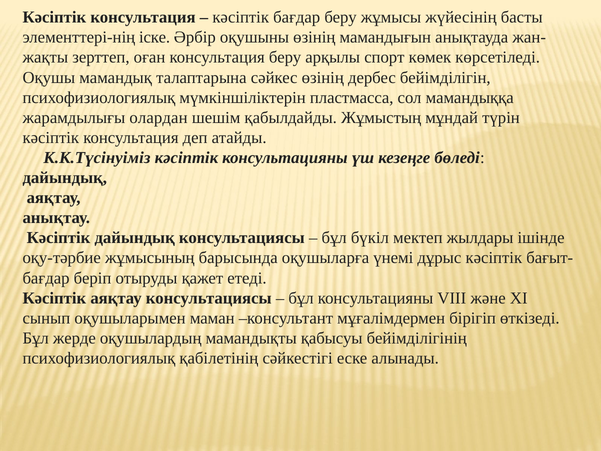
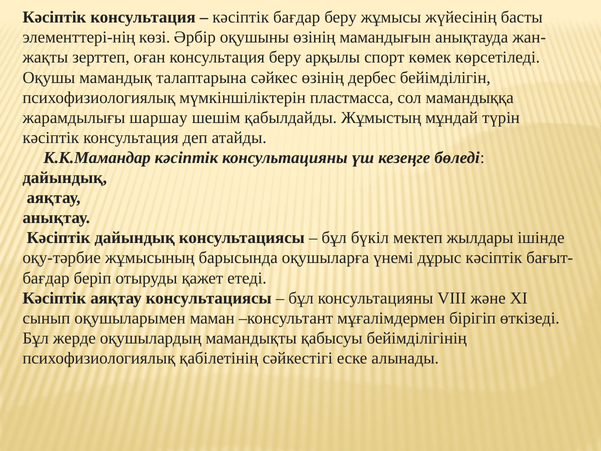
іске: іске -> көзі
олардан: олардан -> шаршау
К.К.Түсінуіміз: К.К.Түсінуіміз -> К.К.Мамандар
